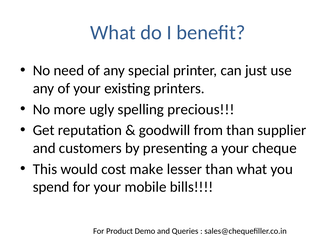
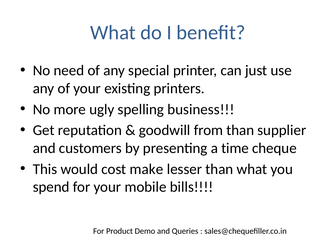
precious: precious -> business
a your: your -> time
